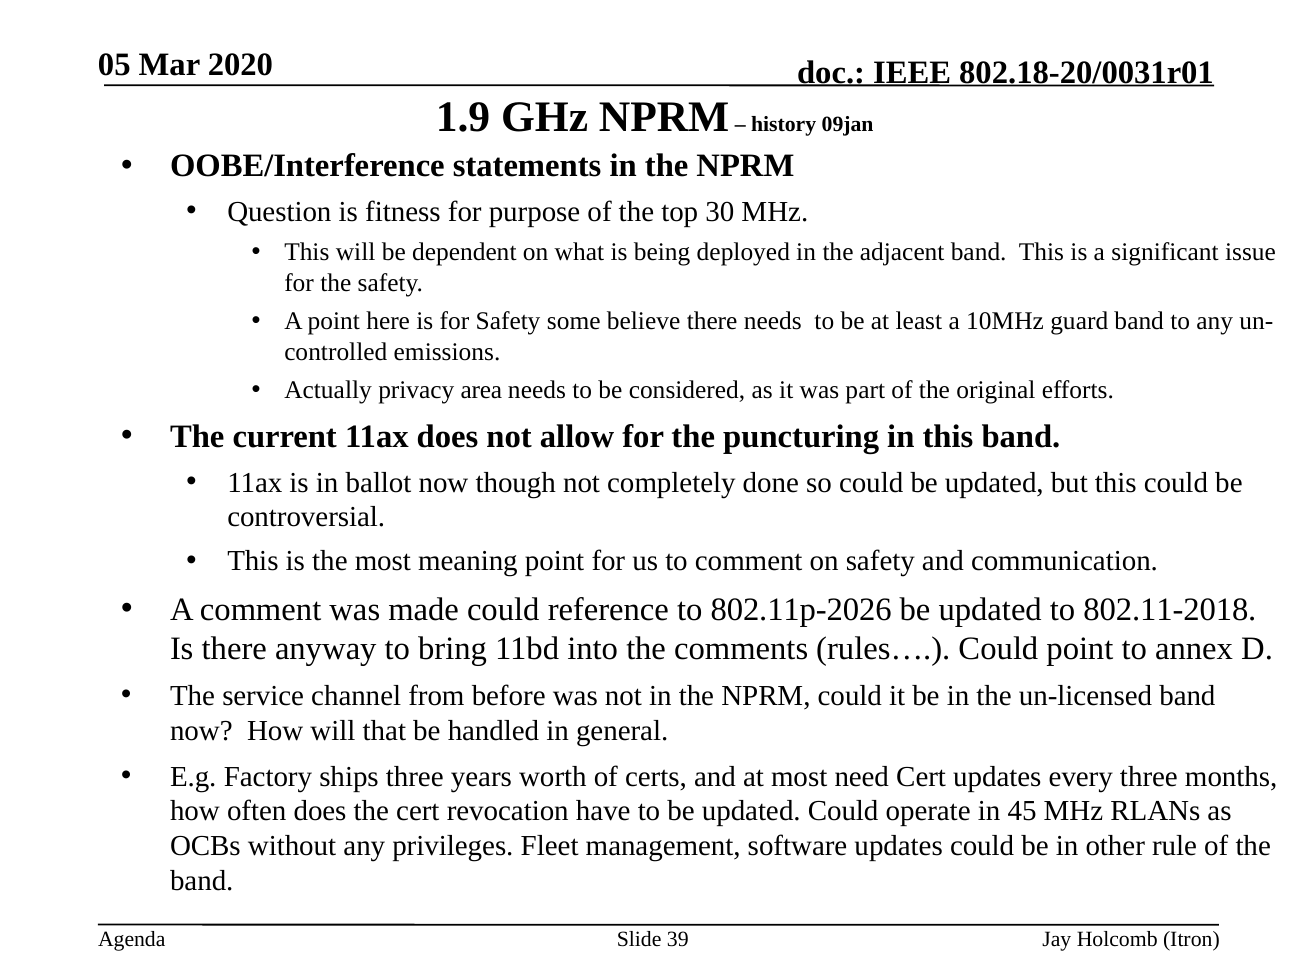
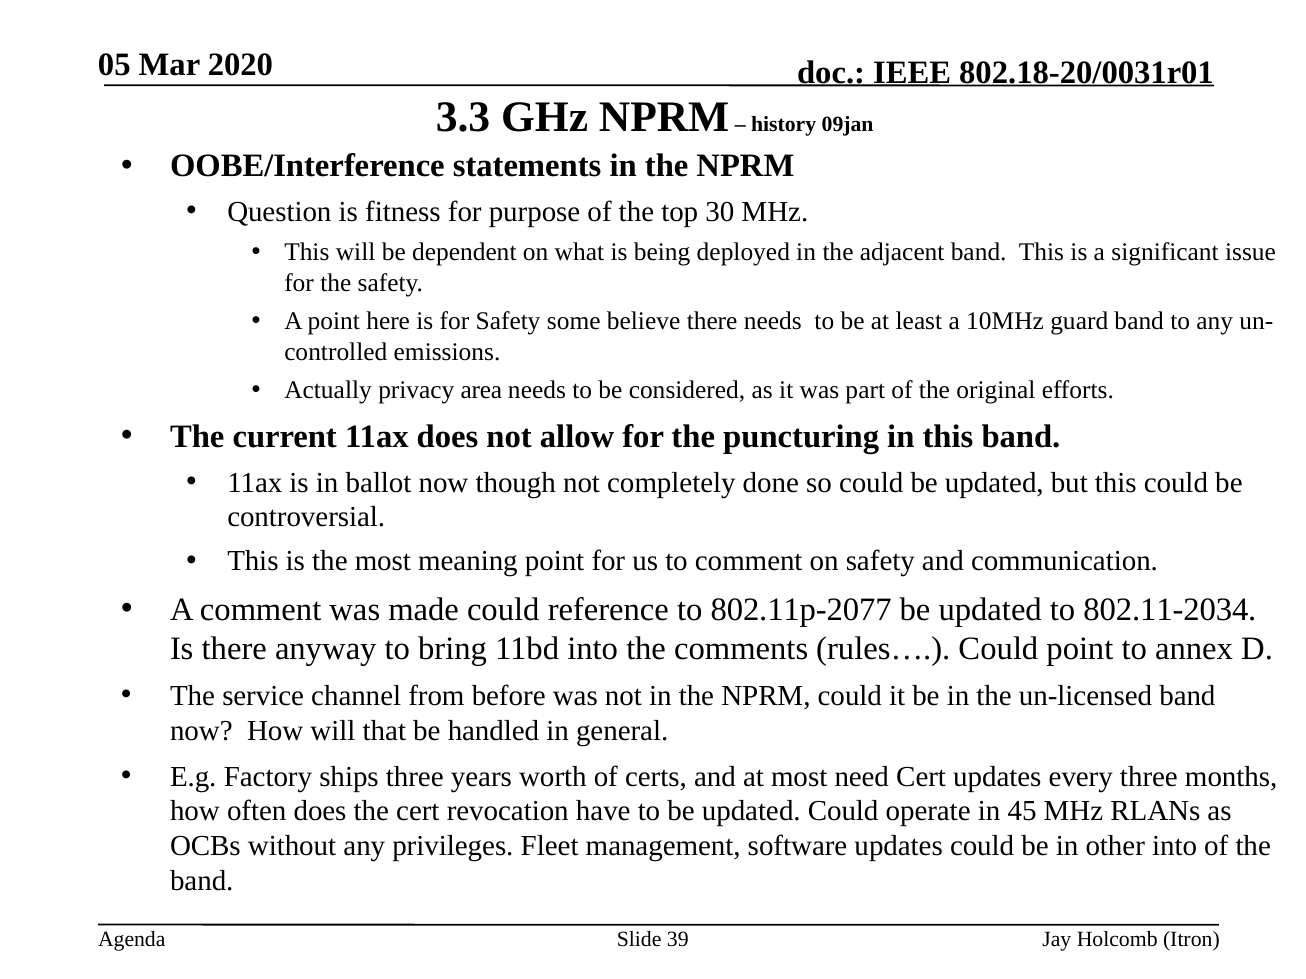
1.9: 1.9 -> 3.3
802.11p-2026: 802.11p-2026 -> 802.11p-2077
802.11-2018: 802.11-2018 -> 802.11-2034
other rule: rule -> into
